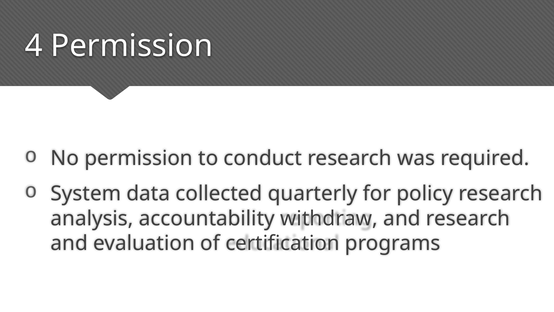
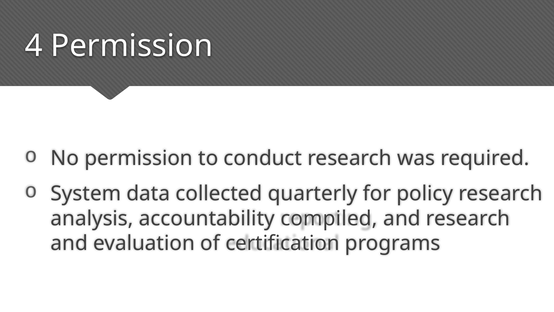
withdraw: withdraw -> compiled
